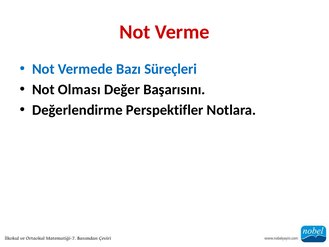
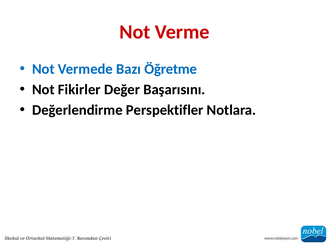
Süreçleri: Süreçleri -> Öğretme
Olması: Olması -> Fikirler
